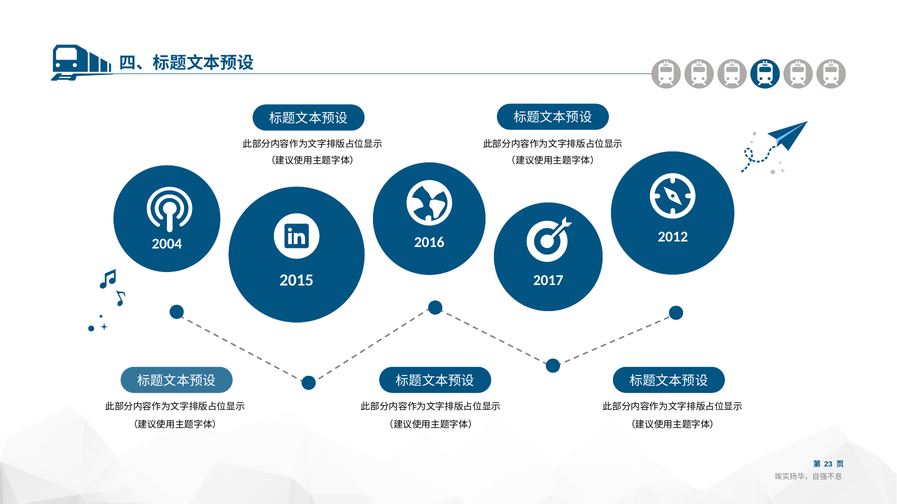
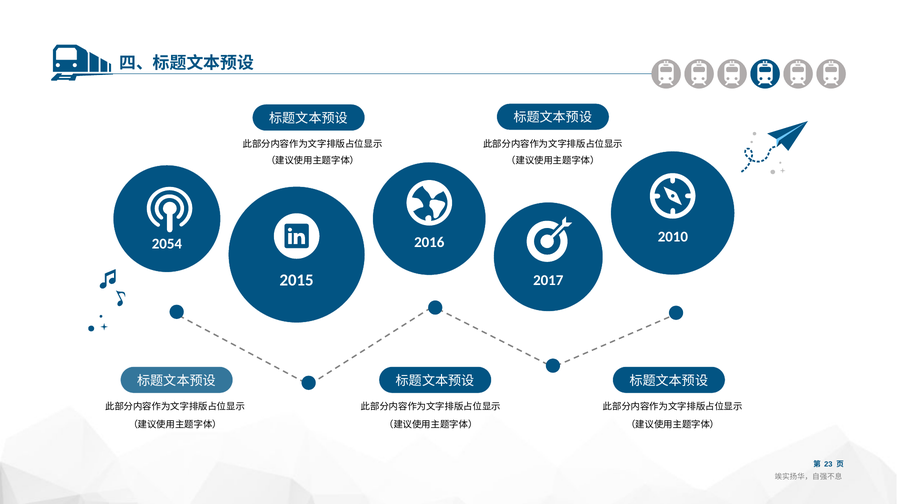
2012: 2012 -> 2010
2004: 2004 -> 2054
